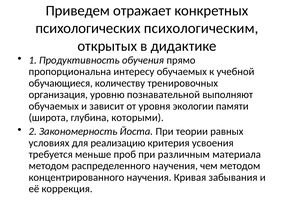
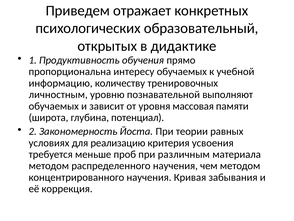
психологическим: психологическим -> образовательный
обучающиеся: обучающиеся -> информацию
организация: организация -> личностным
экологии: экологии -> массовая
которыми: которыми -> потенциал
